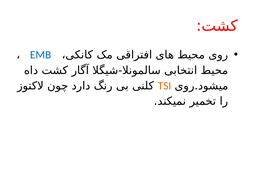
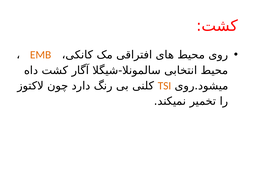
EMB colour: blue -> orange
